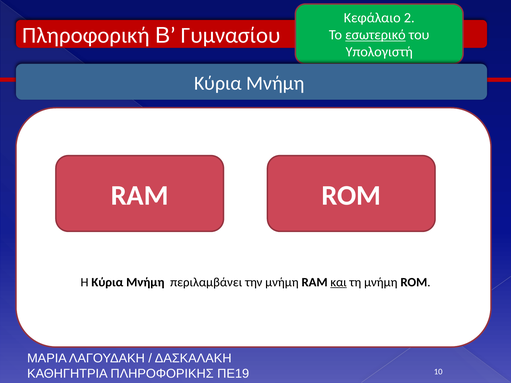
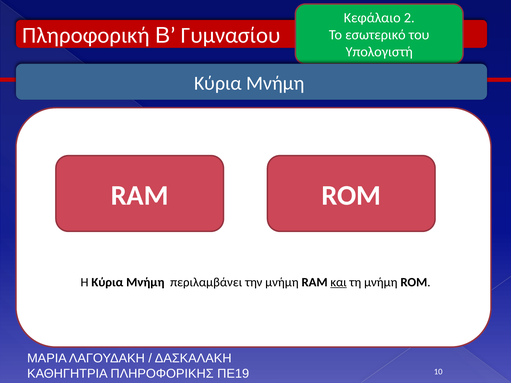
εσωτερικό underline: present -> none
